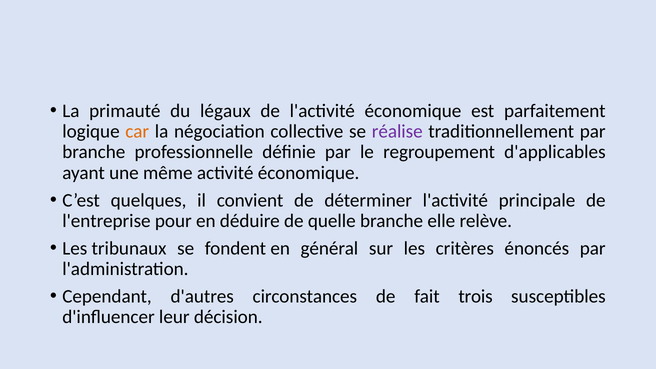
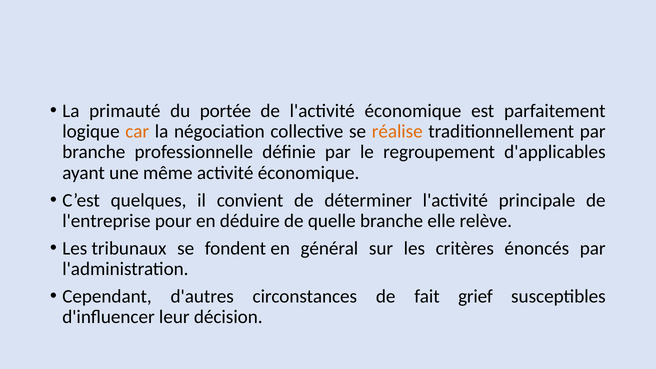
légaux: légaux -> portée
réalise colour: purple -> orange
trois: trois -> grief
